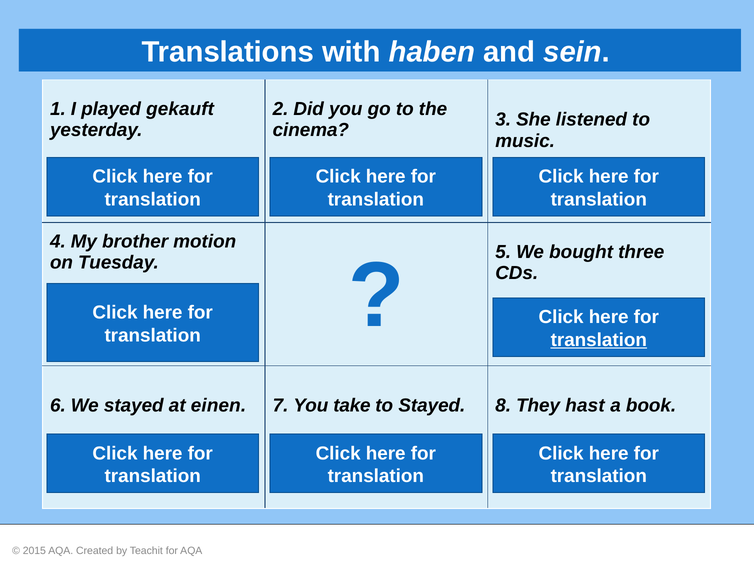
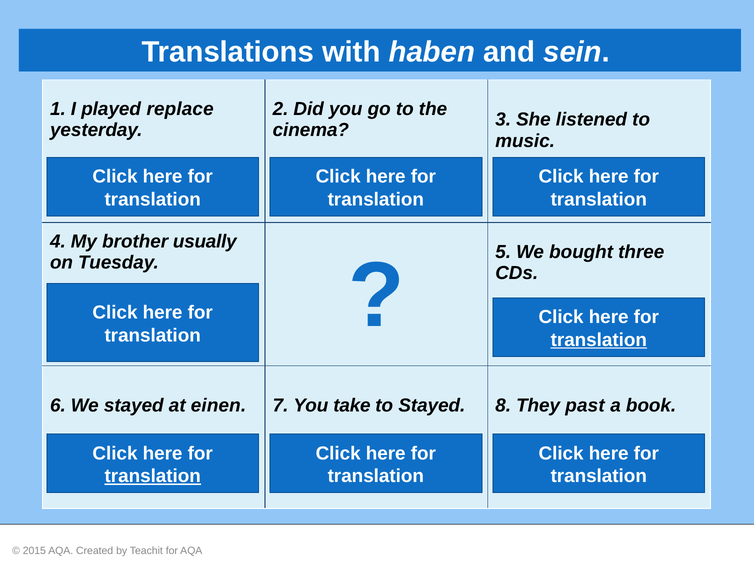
played gekauft: gekauft -> replace
motion: motion -> usually
hast: hast -> past
translation at (153, 476) underline: none -> present
